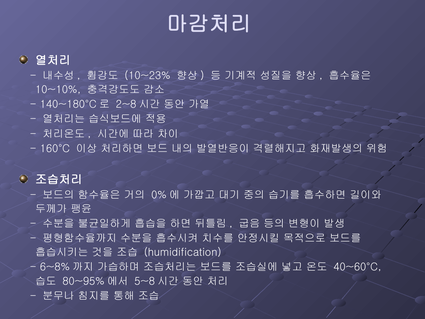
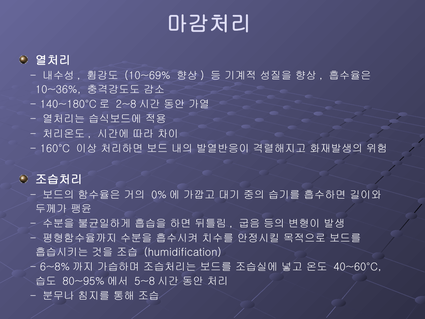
10~23%: 10~23% -> 10~69%
10~10%: 10~10% -> 10~36%
